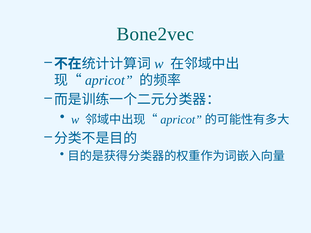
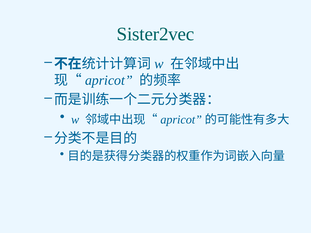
Bone2vec: Bone2vec -> Sister2vec
